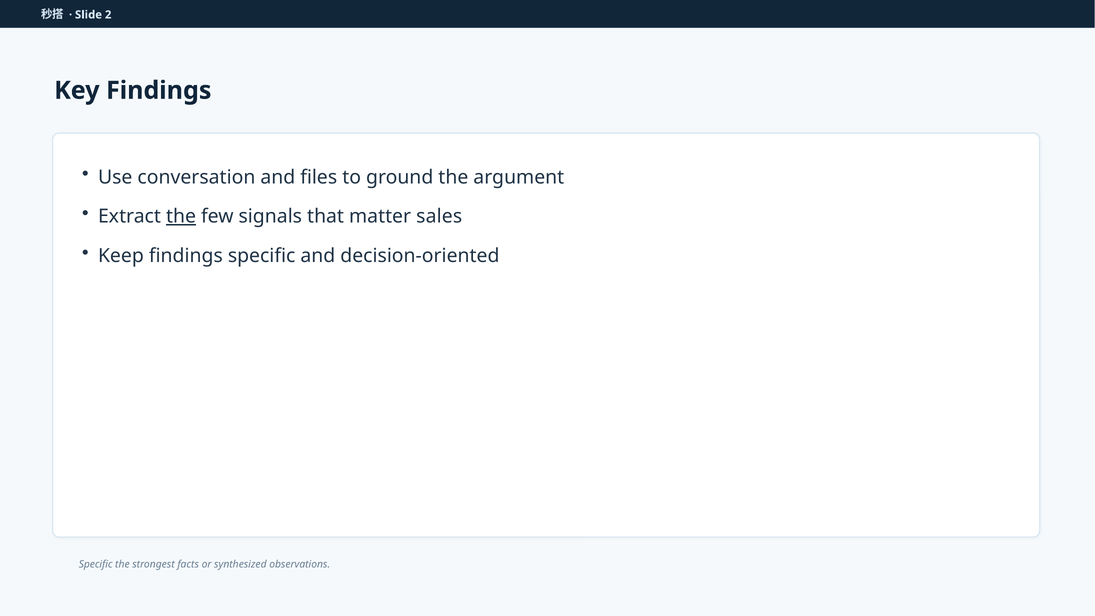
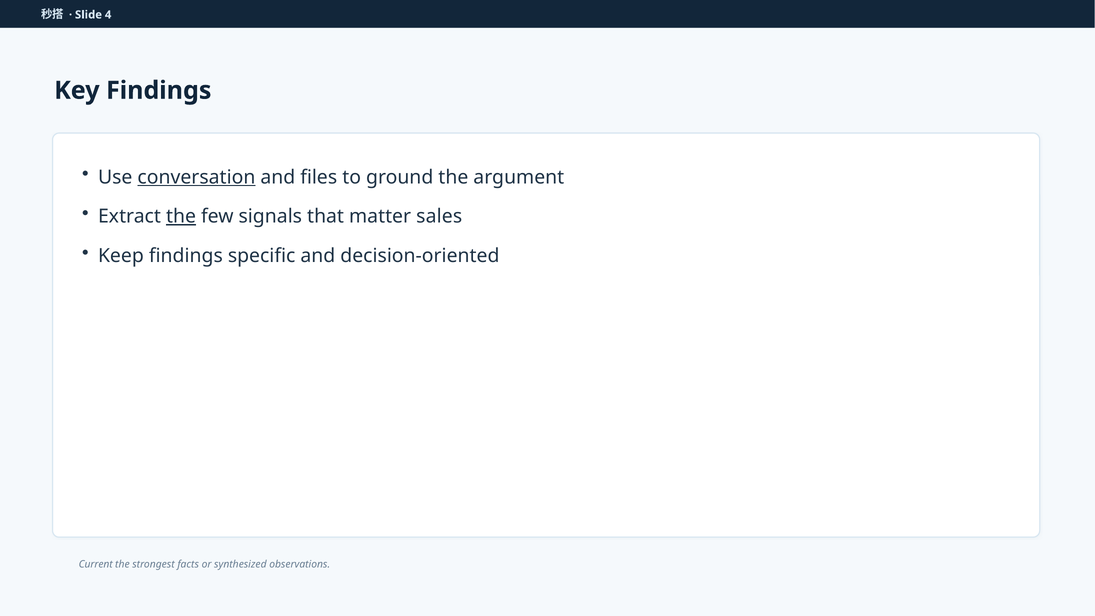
2: 2 -> 4
conversation underline: none -> present
Specific at (96, 564): Specific -> Current
